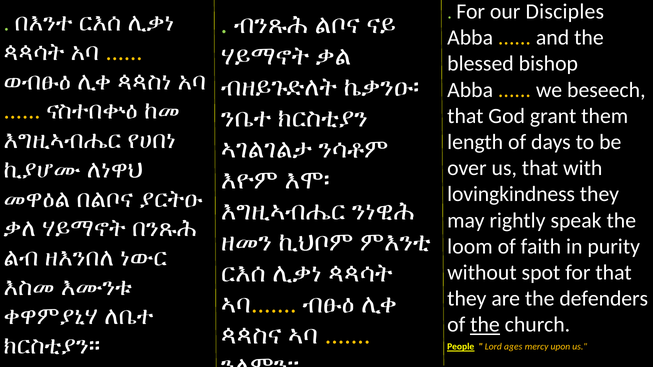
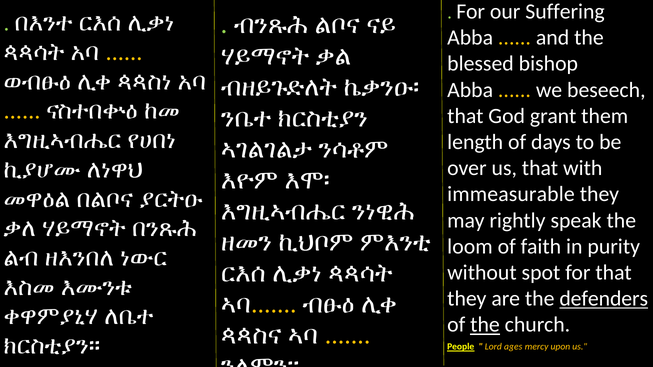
Disciples: Disciples -> Suffering
lovingkindness: lovingkindness -> immeasurable
defenders underline: none -> present
